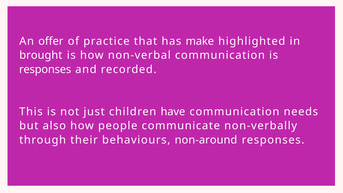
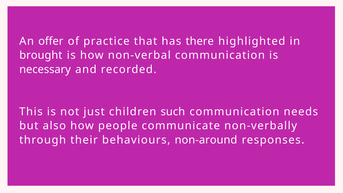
make: make -> there
responses at (45, 69): responses -> necessary
have: have -> such
